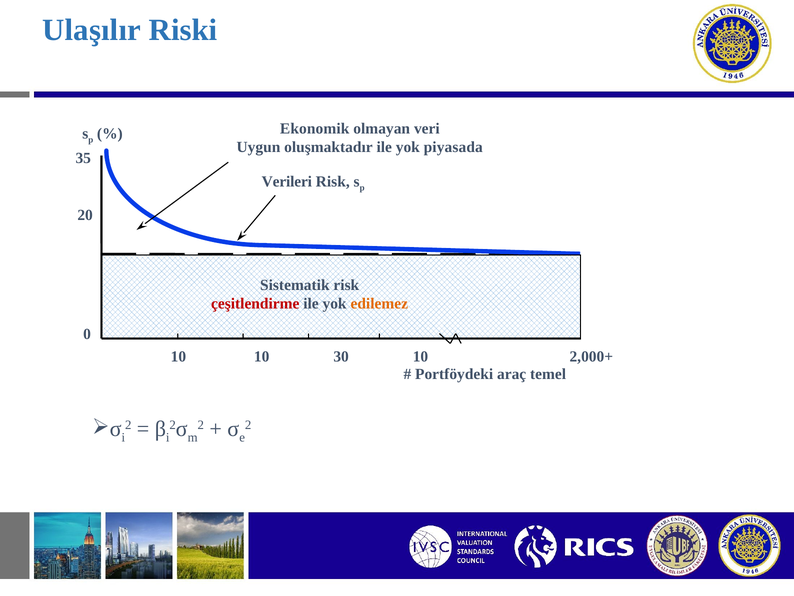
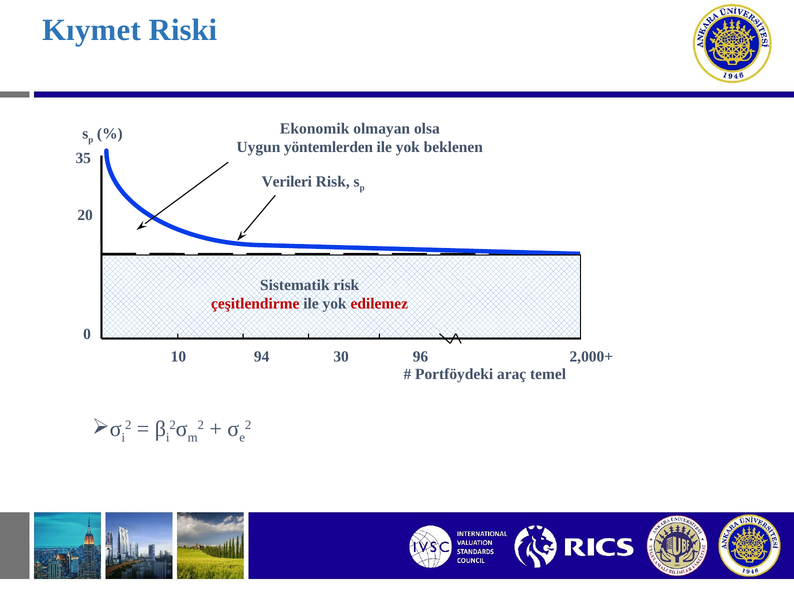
Ulaşılır: Ulaşılır -> Kıymet
veri: veri -> olsa
oluşmaktadır: oluşmaktadır -> yöntemlerden
piyasada: piyasada -> beklenen
edilemez colour: orange -> red
10 10: 10 -> 94
30 10: 10 -> 96
